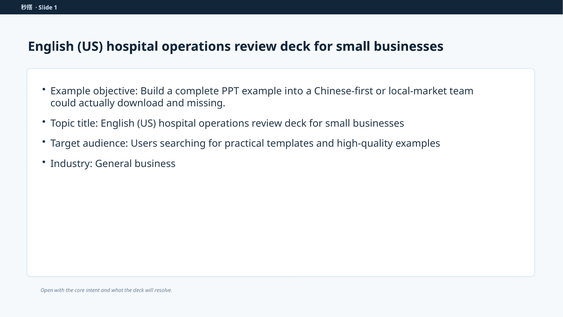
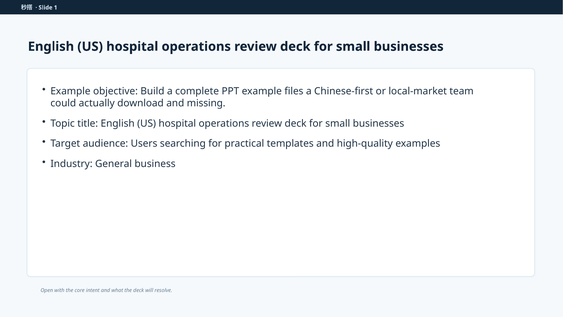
into: into -> files
